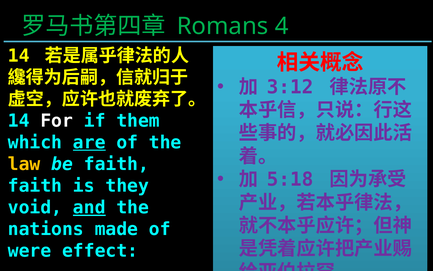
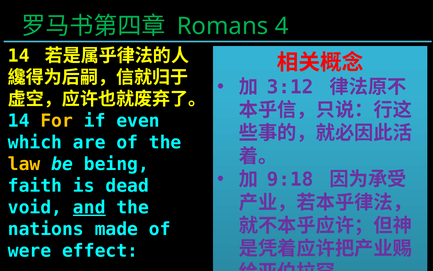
For colour: white -> yellow
them: them -> even
are underline: present -> none
be faith: faith -> being
5:18: 5:18 -> 9:18
they: they -> dead
